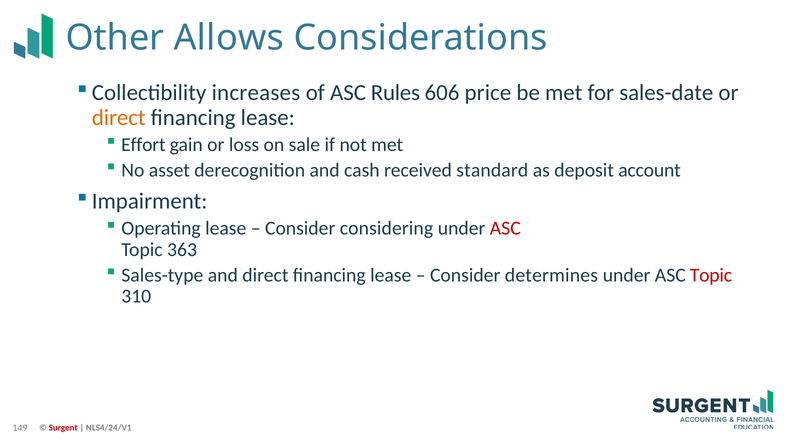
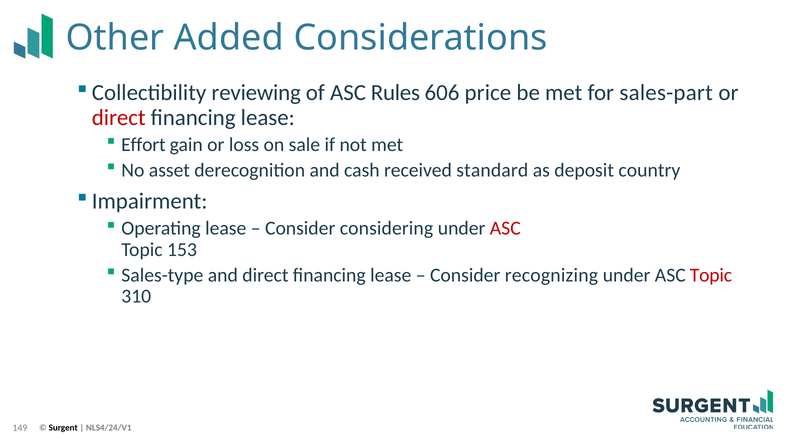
Allows: Allows -> Added
increases: increases -> reviewing
sales-date: sales-date -> sales-part
direct at (119, 118) colour: orange -> red
account: account -> country
363: 363 -> 153
determines: determines -> recognizing
Surgent colour: red -> black
